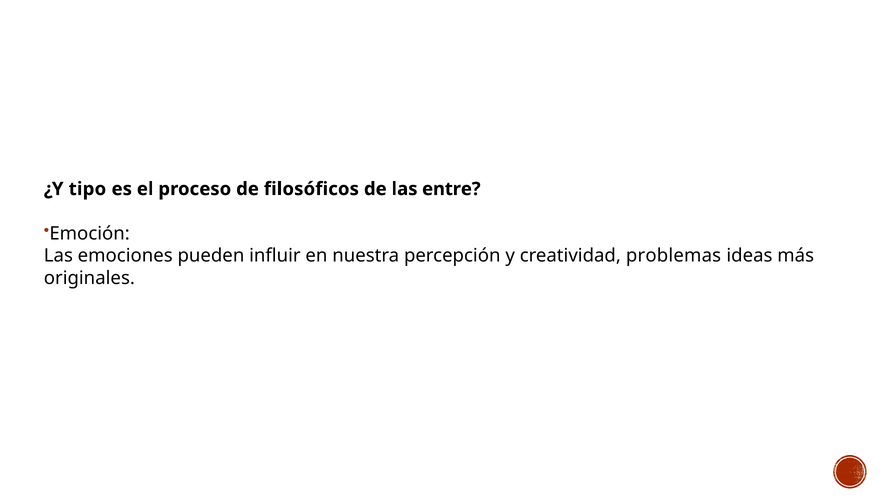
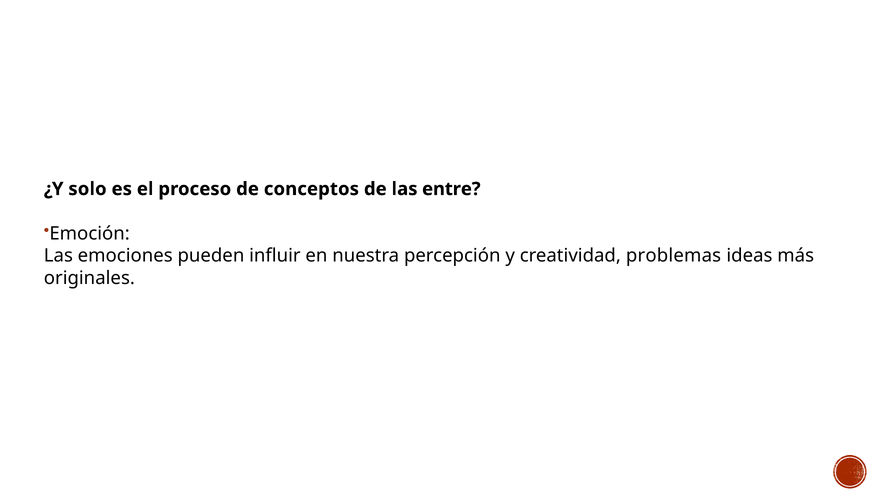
tipo: tipo -> solo
filosóficos: filosóficos -> conceptos
